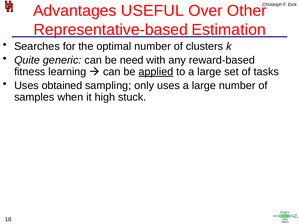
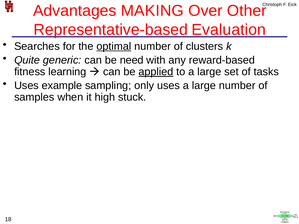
USEFUL: USEFUL -> MAKING
Estimation: Estimation -> Evaluation
optimal underline: none -> present
obtained: obtained -> example
